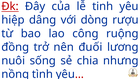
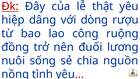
tinh: tinh -> thật
nhưng: nhưng -> nguồn
